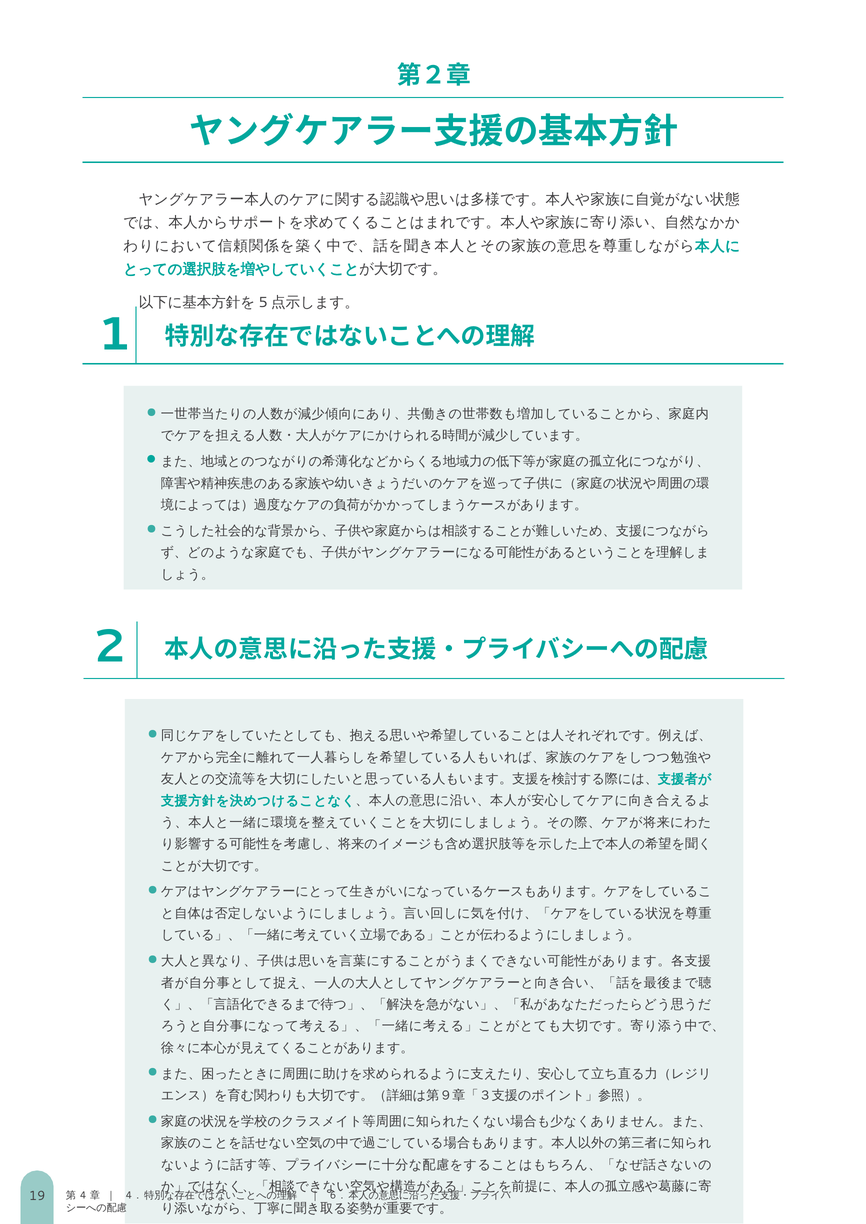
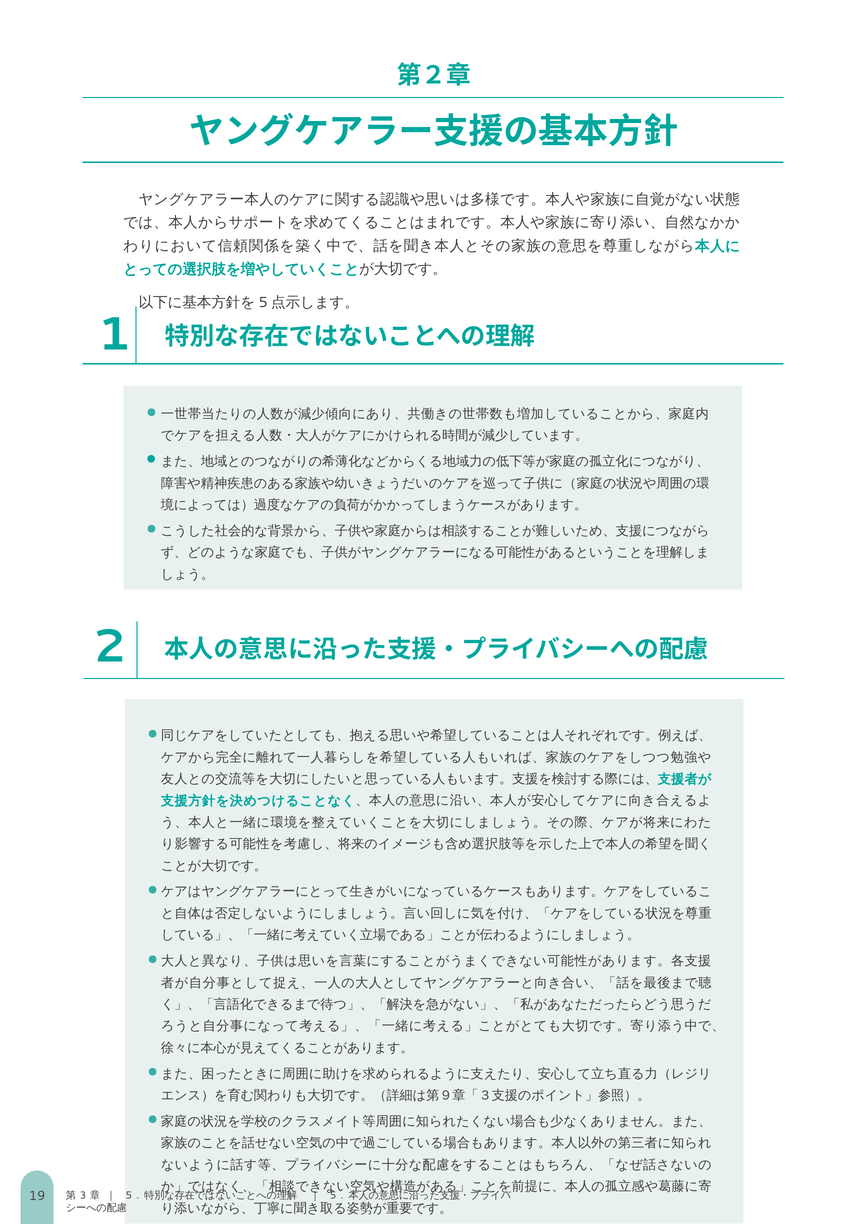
4 at (83, 1196): 4 -> 3
4 at (129, 1196): 4 -> 5
6 at (333, 1196): 6 -> 5
